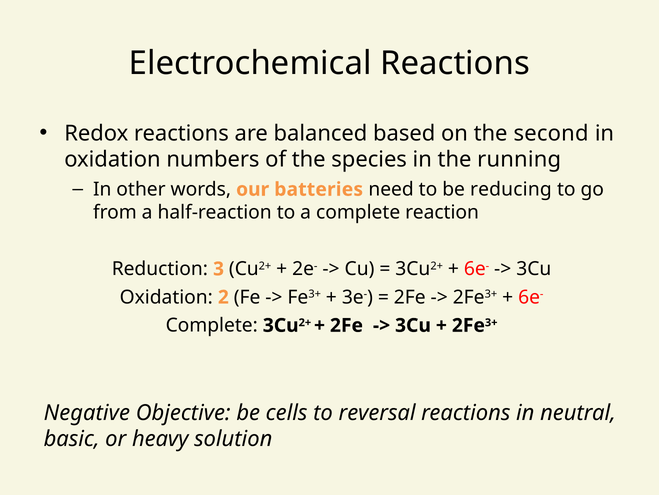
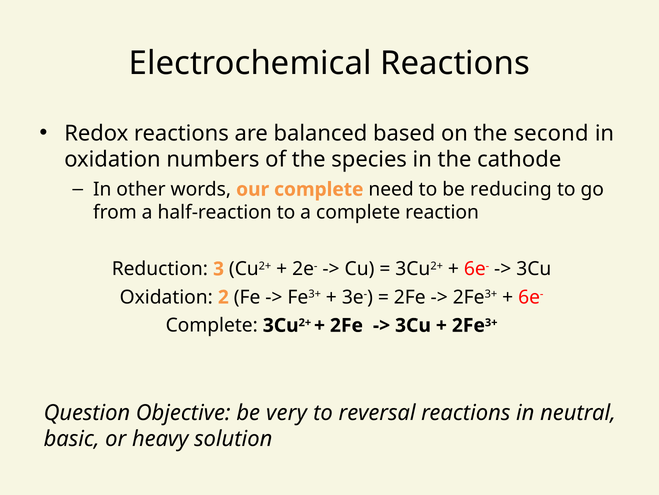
running: running -> cathode
our batteries: batteries -> complete
Negative: Negative -> Question
cells: cells -> very
